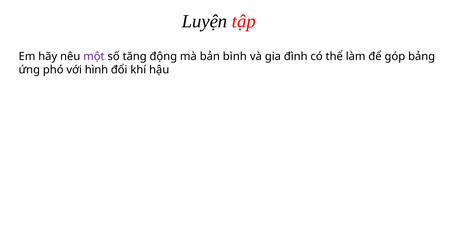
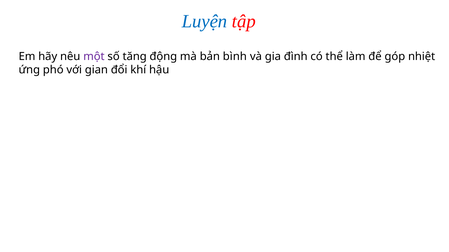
Luyện colour: black -> blue
bảng: bảng -> nhiệt
hình: hình -> gian
